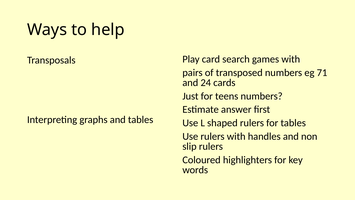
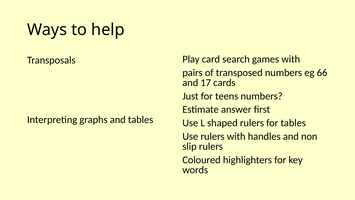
71: 71 -> 66
24: 24 -> 17
